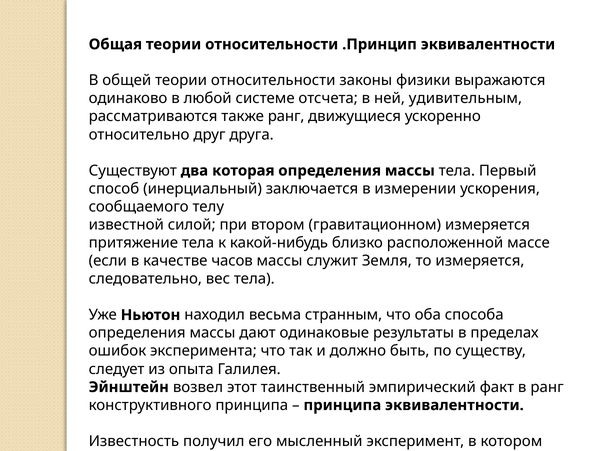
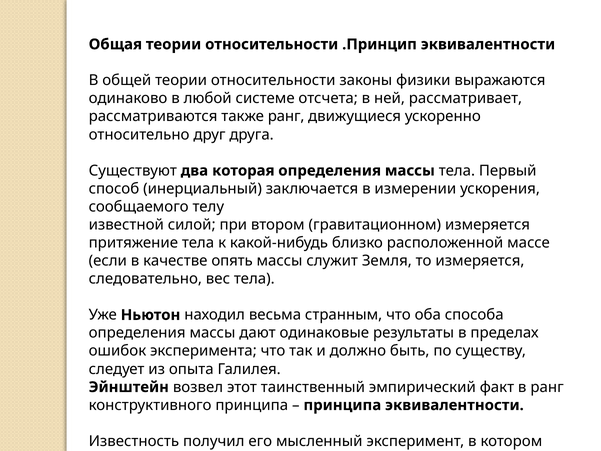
ней удивительным: удивительным -> рассматривает
часов: часов -> опять
